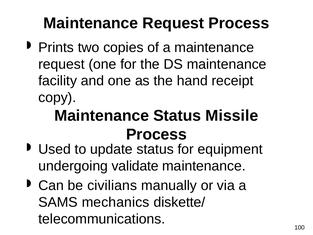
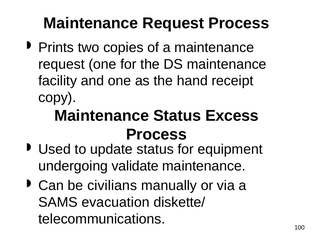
Missile: Missile -> Excess
mechanics: mechanics -> evacuation
